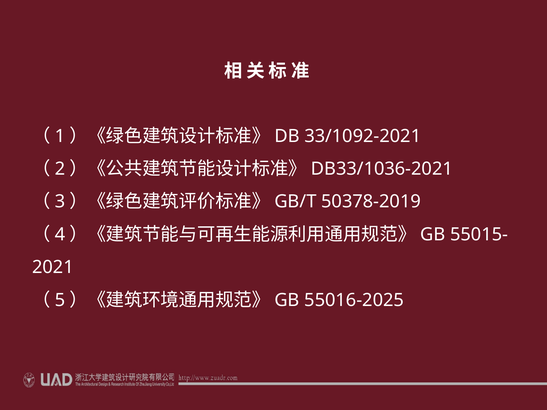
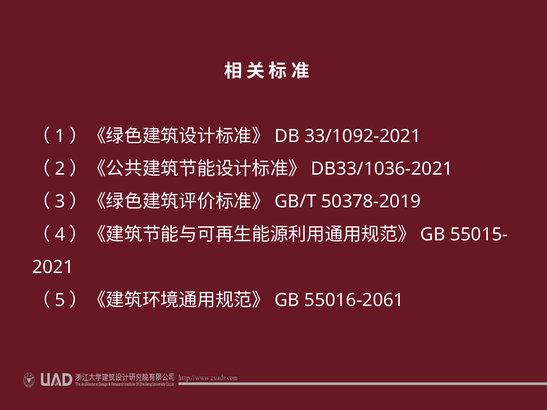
55016-2025: 55016-2025 -> 55016-2061
